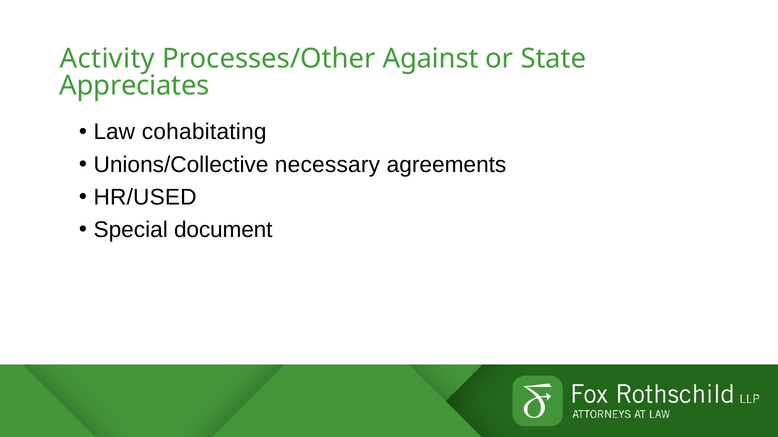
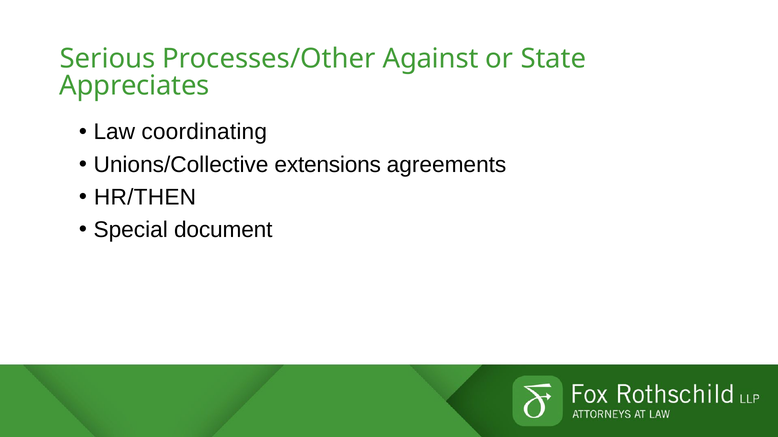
Activity: Activity -> Serious
cohabitating: cohabitating -> coordinating
necessary: necessary -> extensions
HR/USED: HR/USED -> HR/THEN
